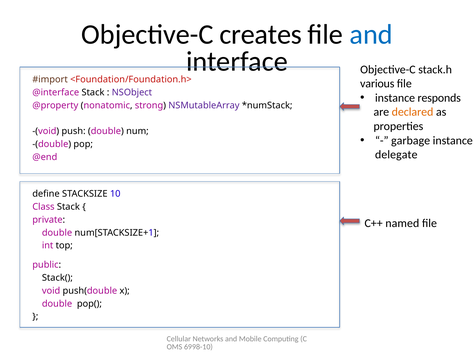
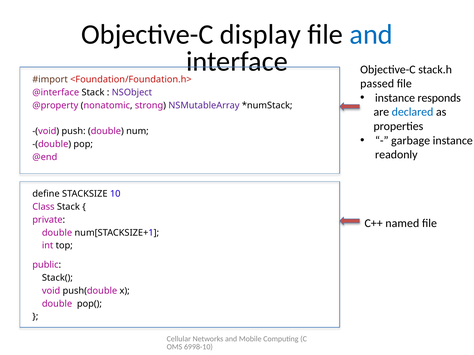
creates: creates -> display
various: various -> passed
declared colour: orange -> blue
delegate: delegate -> readonly
